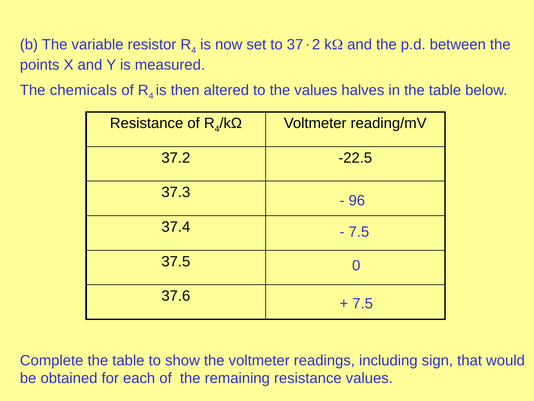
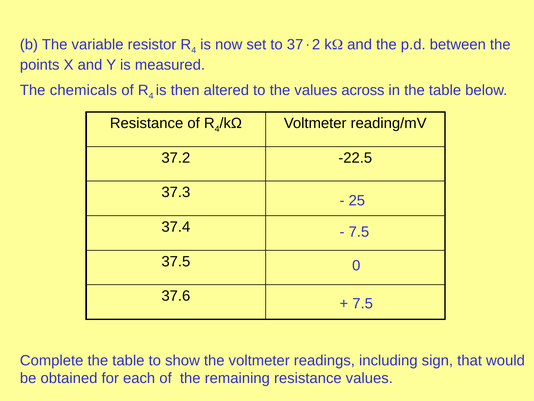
halves: halves -> across
96: 96 -> 25
